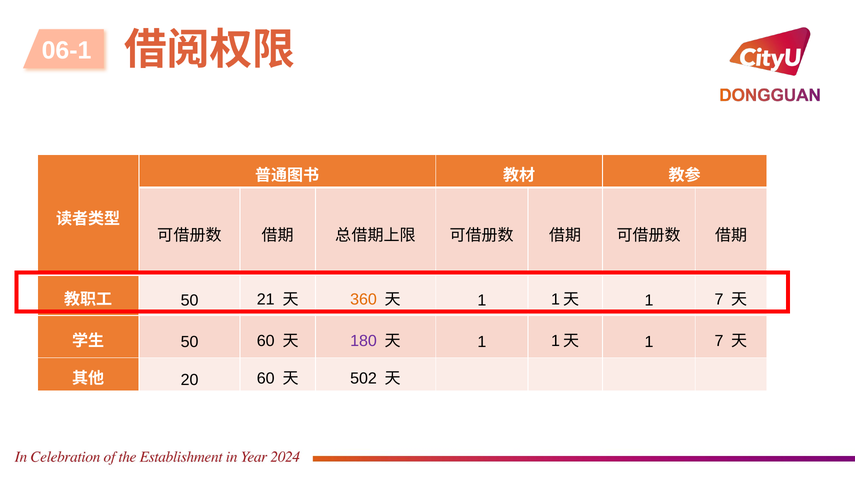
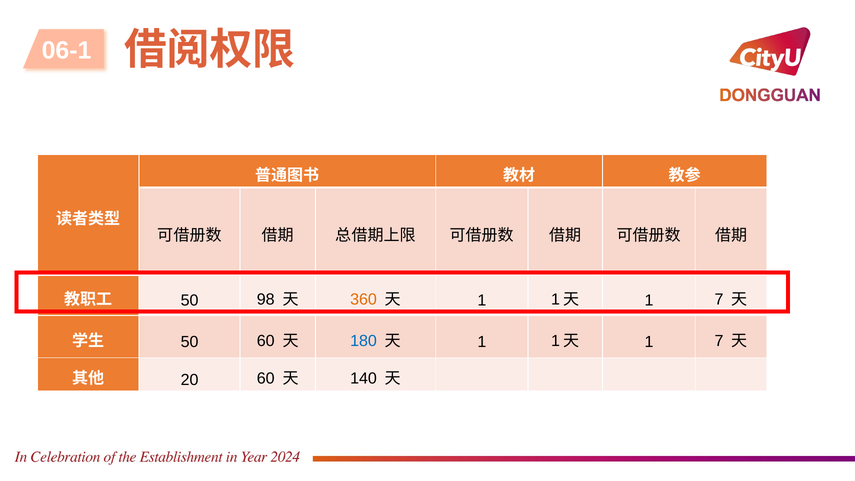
21: 21 -> 98
180 colour: purple -> blue
502: 502 -> 140
